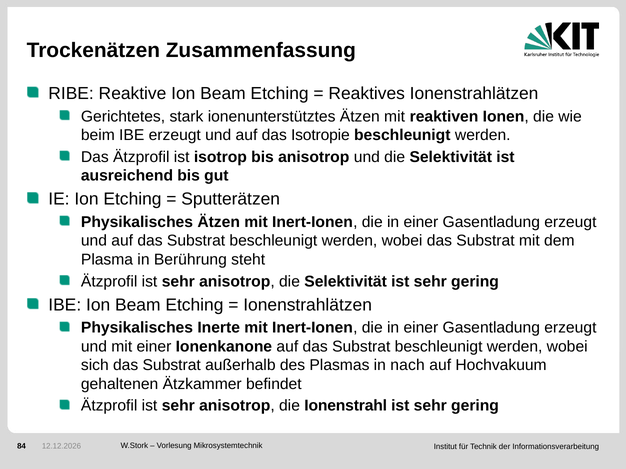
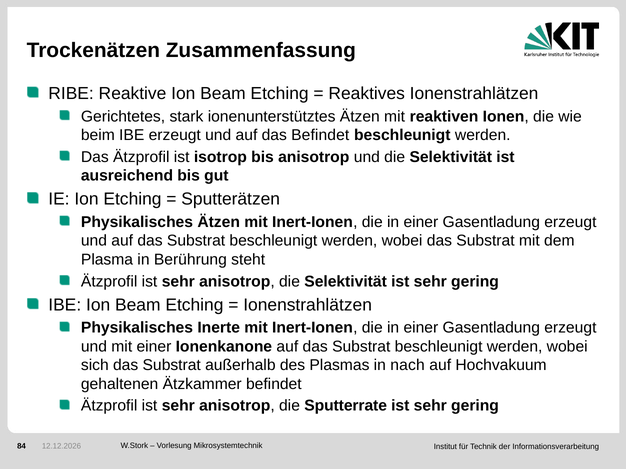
das Isotropie: Isotropie -> Befindet
Ionenstrahl: Ionenstrahl -> Sputterrate
